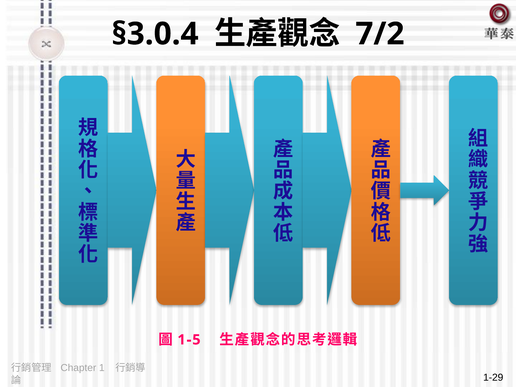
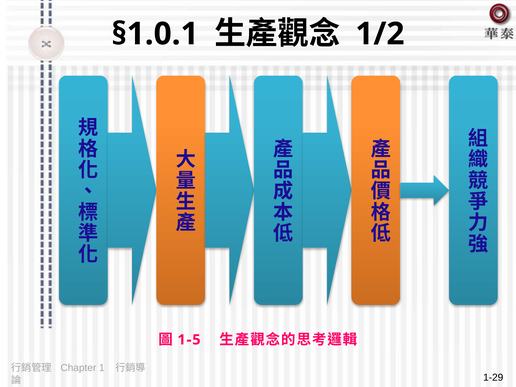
§3.0.4: §3.0.4 -> §1.0.1
7/2: 7/2 -> 1/2
